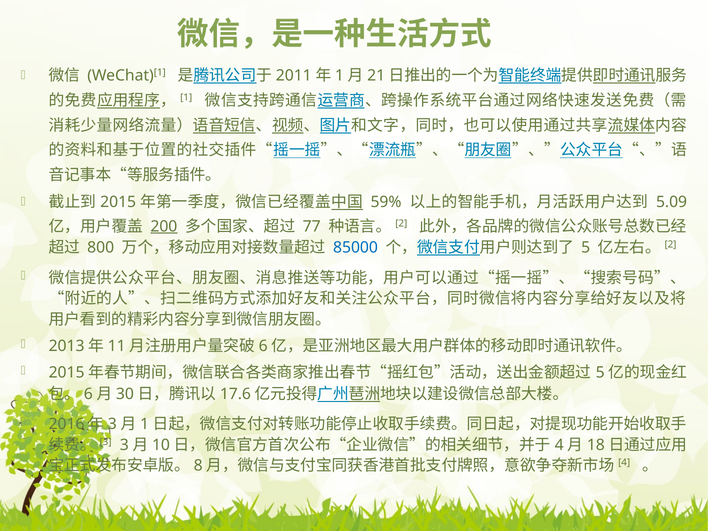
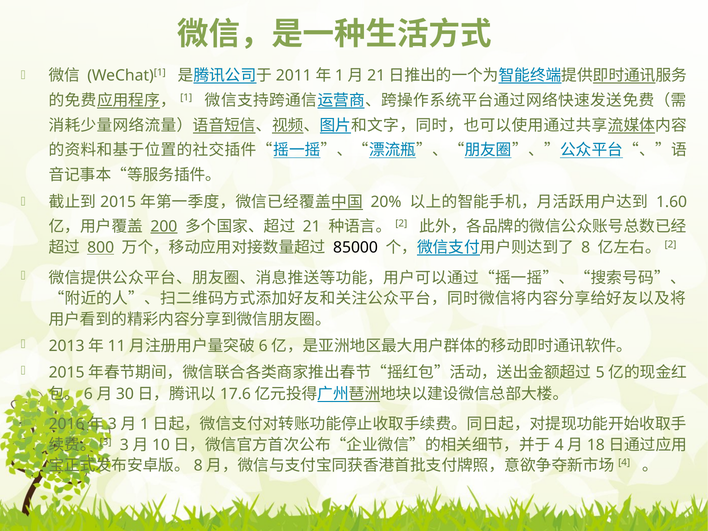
59%: 59% -> 20%
5.09: 5.09 -> 1.60
77: 77 -> 21
800 underline: none -> present
85000 colour: blue -> black
5: 5 -> 8
